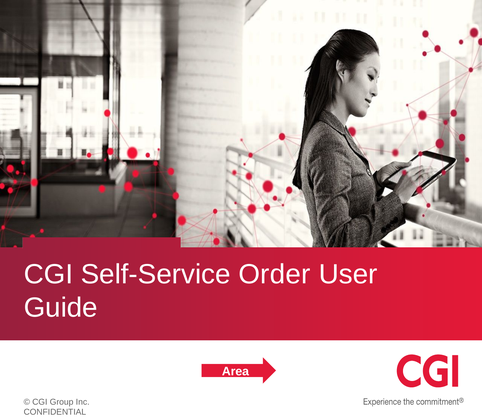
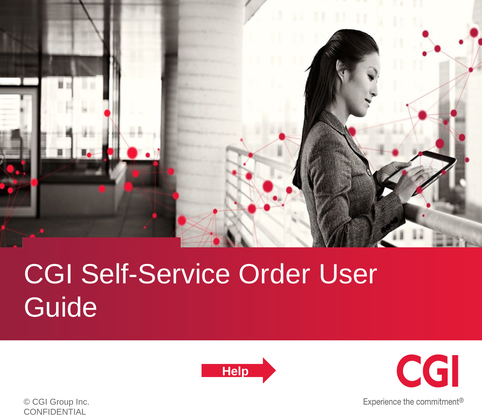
Area: Area -> Help
